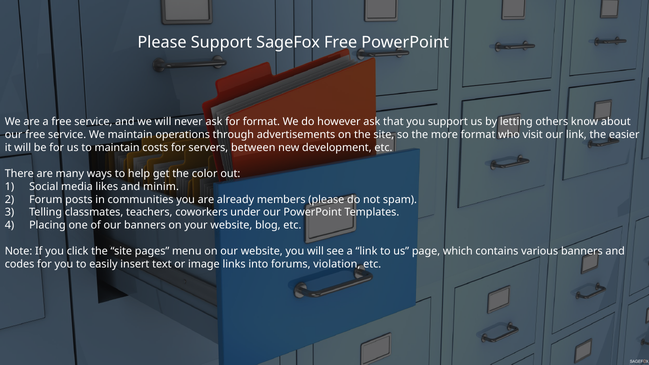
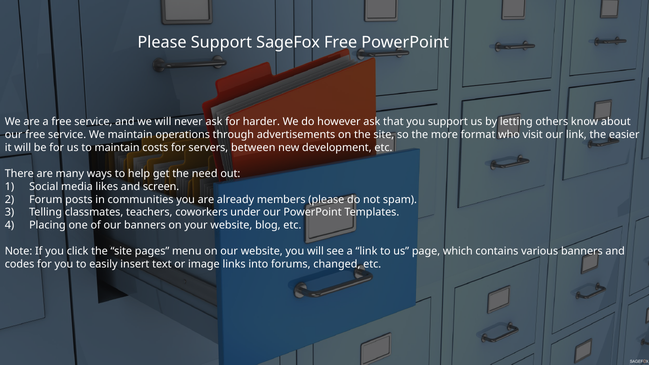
for format: format -> harder
color: color -> need
minim: minim -> screen
violation: violation -> changed
